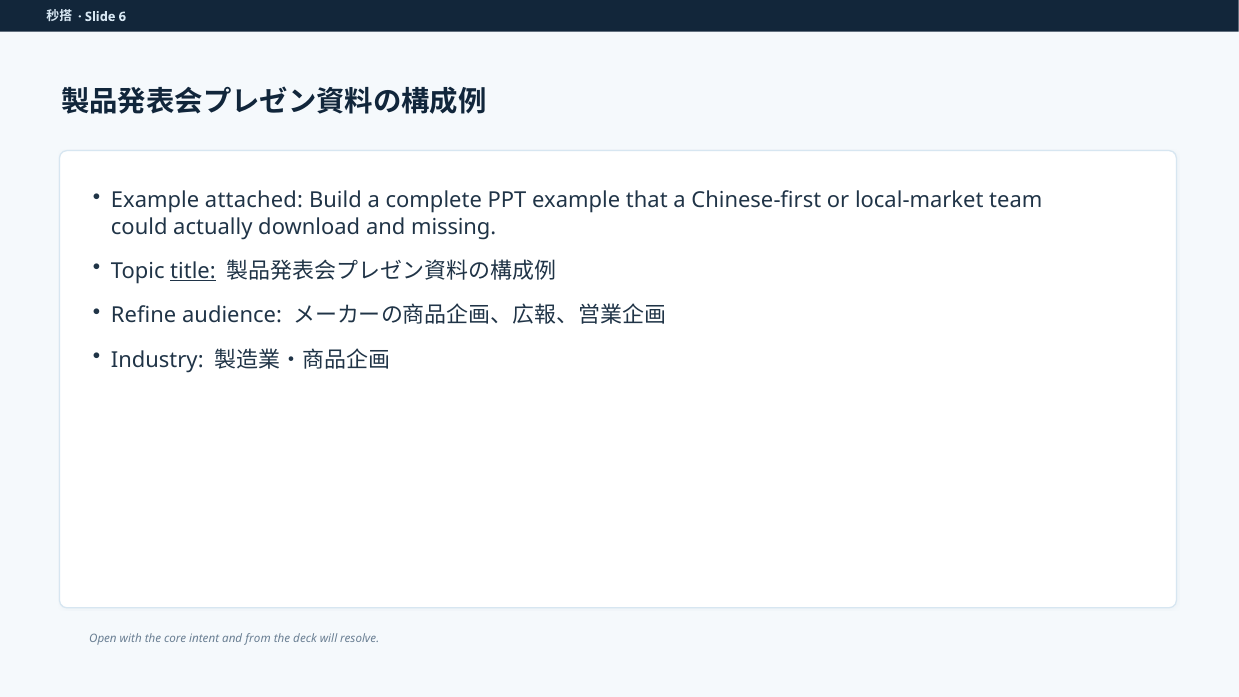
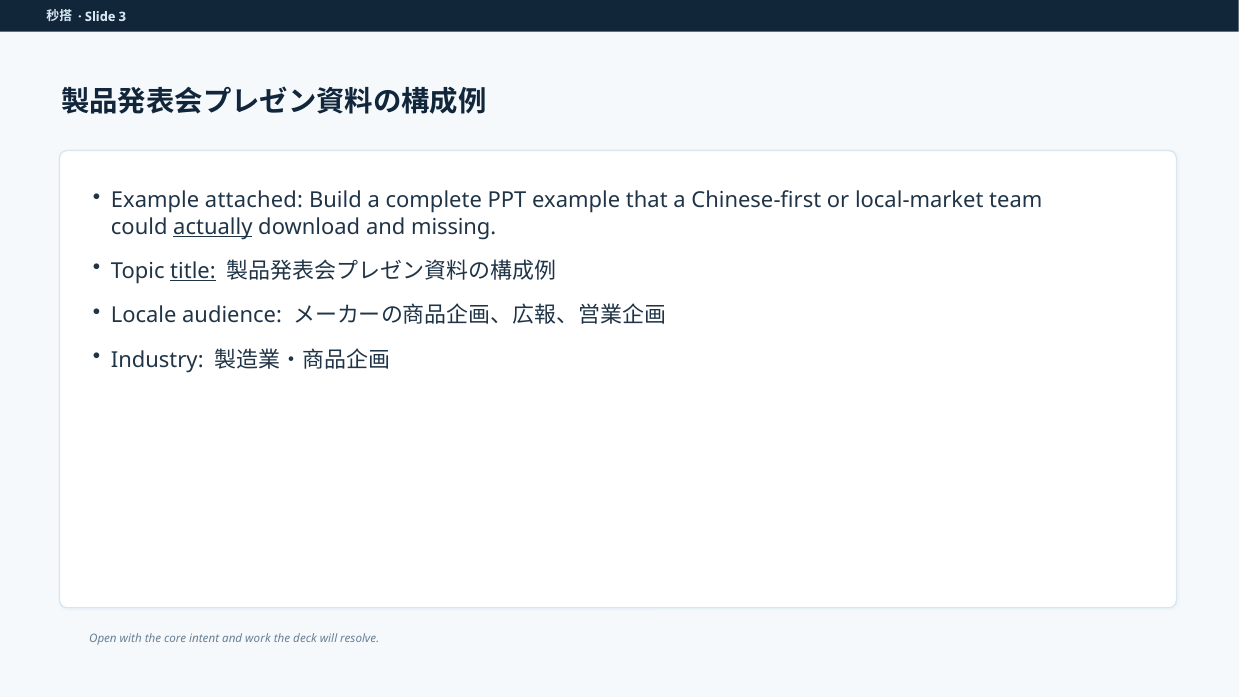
6: 6 -> 3
actually underline: none -> present
Refine: Refine -> Locale
from: from -> work
